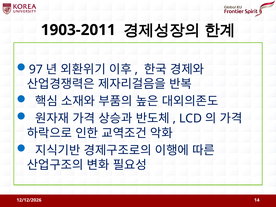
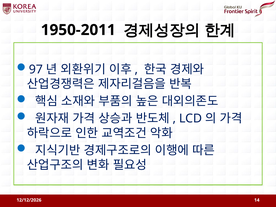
1903-2011: 1903-2011 -> 1950-2011
